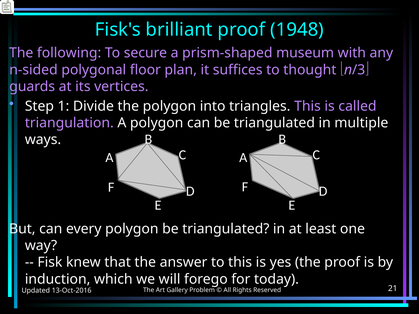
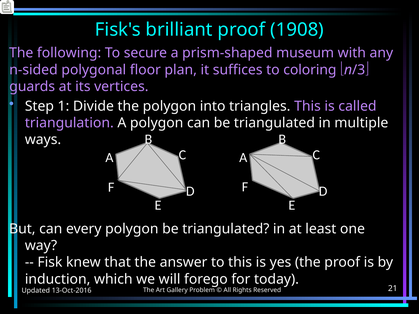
1948: 1948 -> 1908
thought: thought -> coloring
